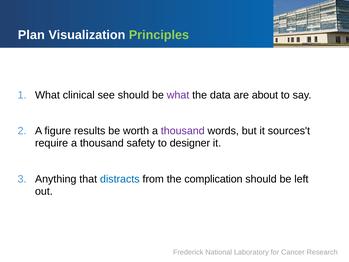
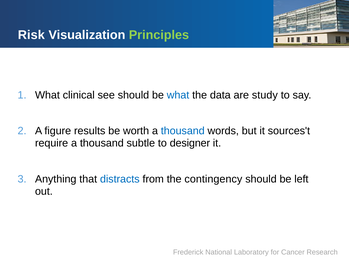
Plan: Plan -> Risk
what at (178, 95) colour: purple -> blue
about: about -> study
thousand at (183, 131) colour: purple -> blue
safety: safety -> subtle
complication: complication -> contingency
